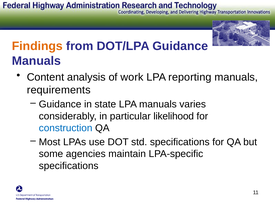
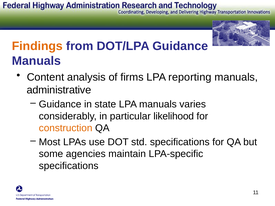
work: work -> firms
requirements: requirements -> administrative
construction colour: blue -> orange
